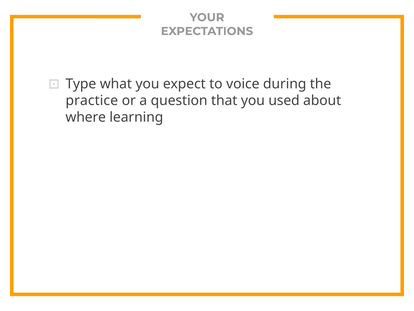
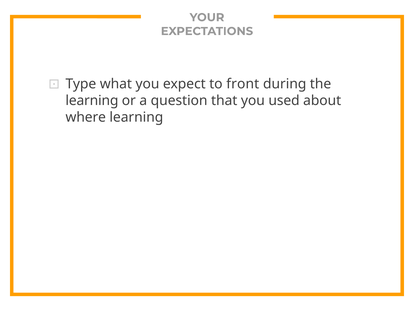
voice: voice -> front
practice at (92, 100): practice -> learning
